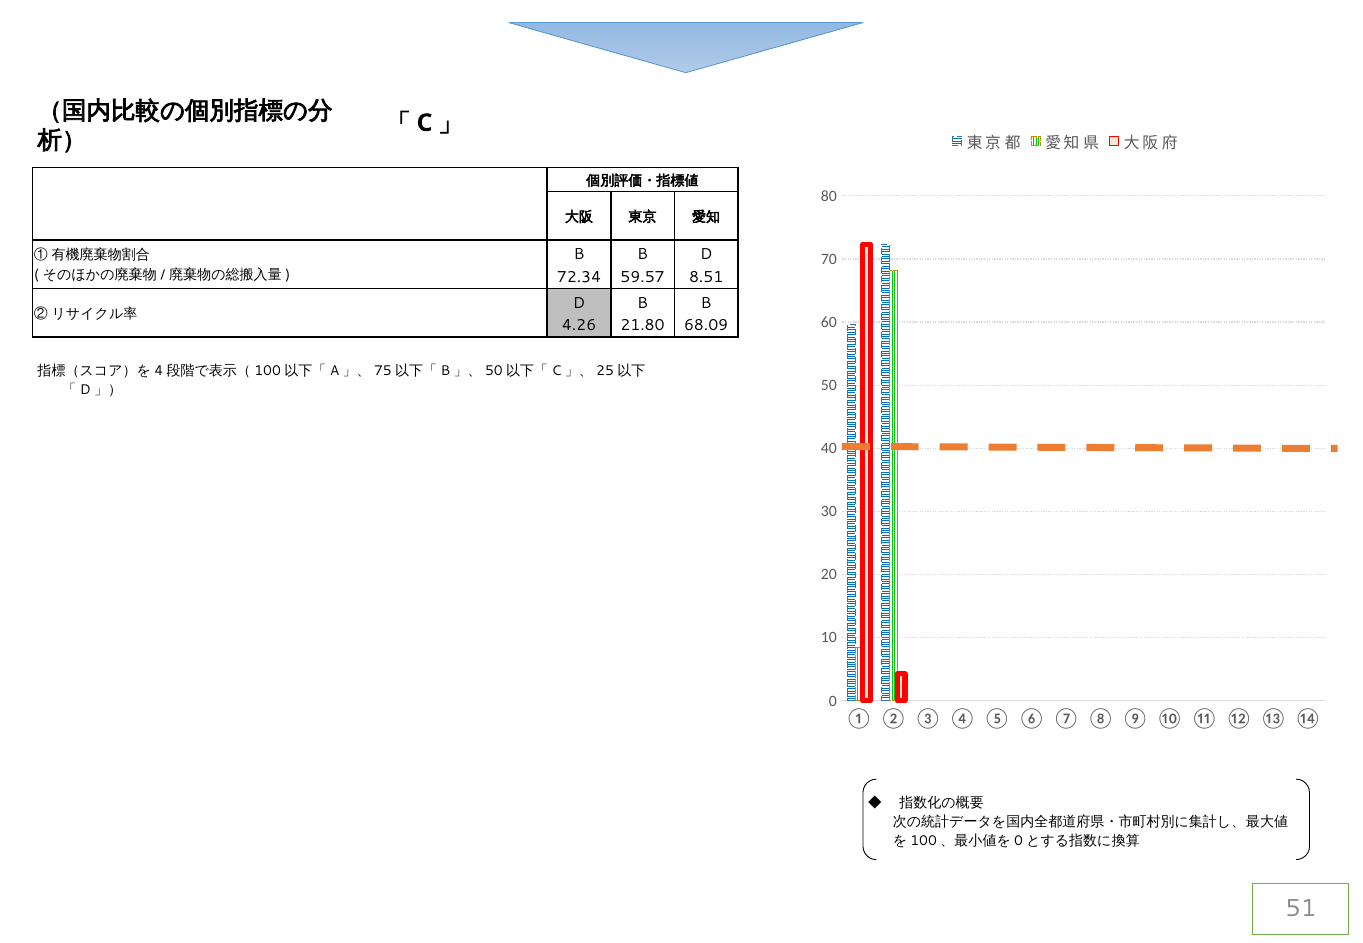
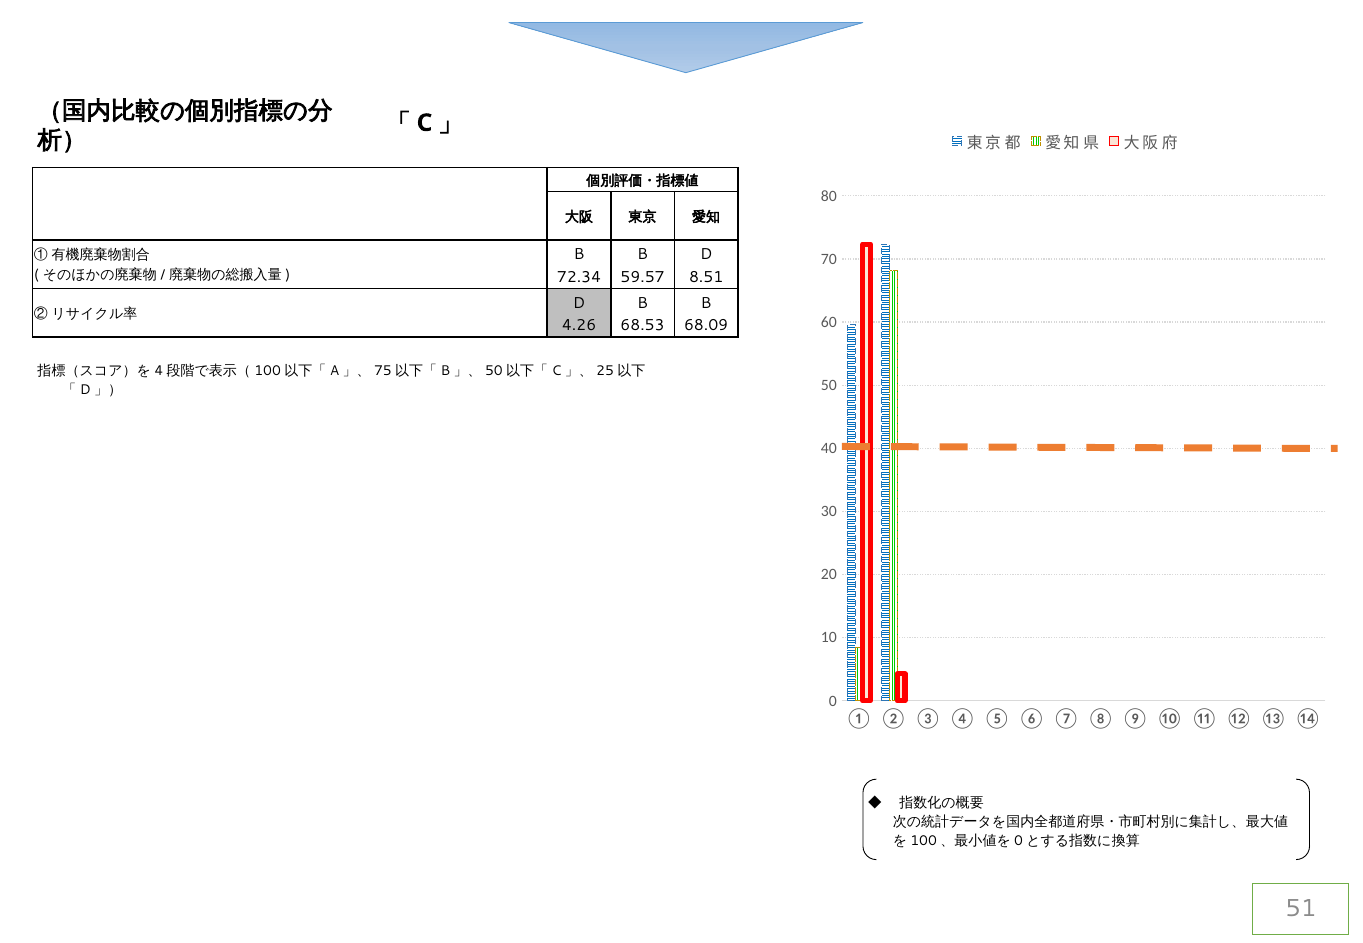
21.80: 21.80 -> 68.53
